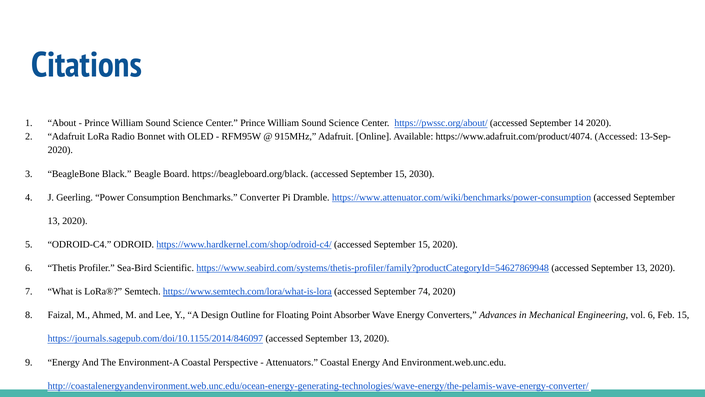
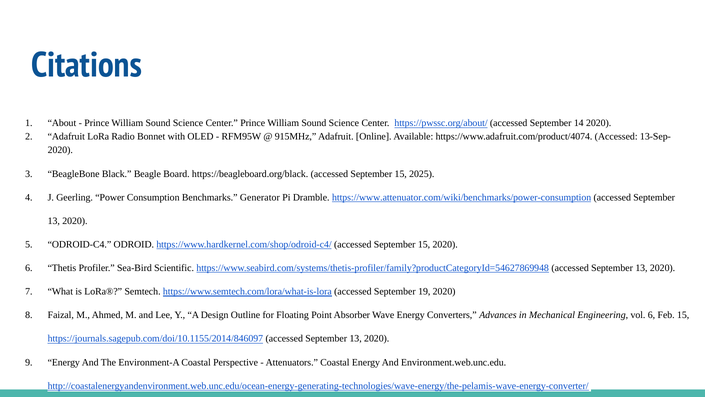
2030: 2030 -> 2025
Converter: Converter -> Generator
74: 74 -> 19
